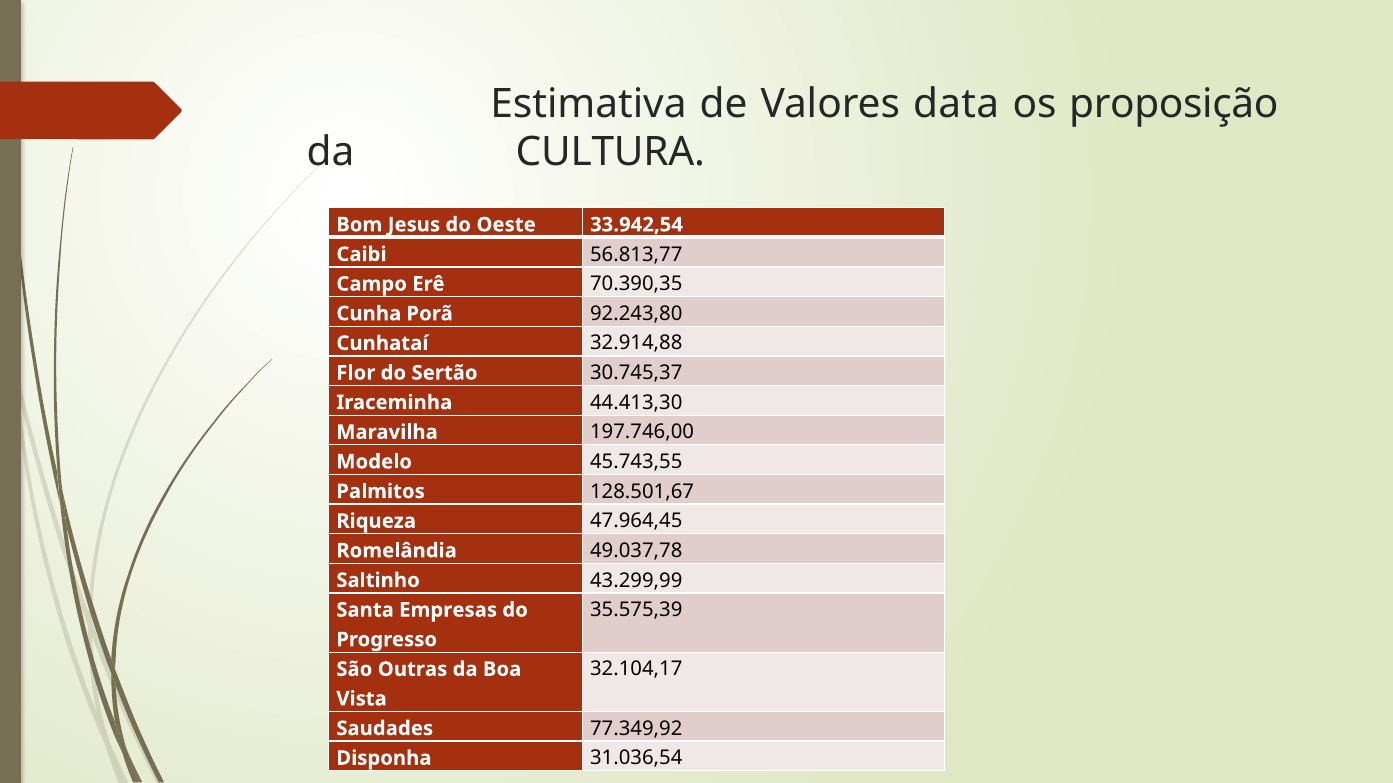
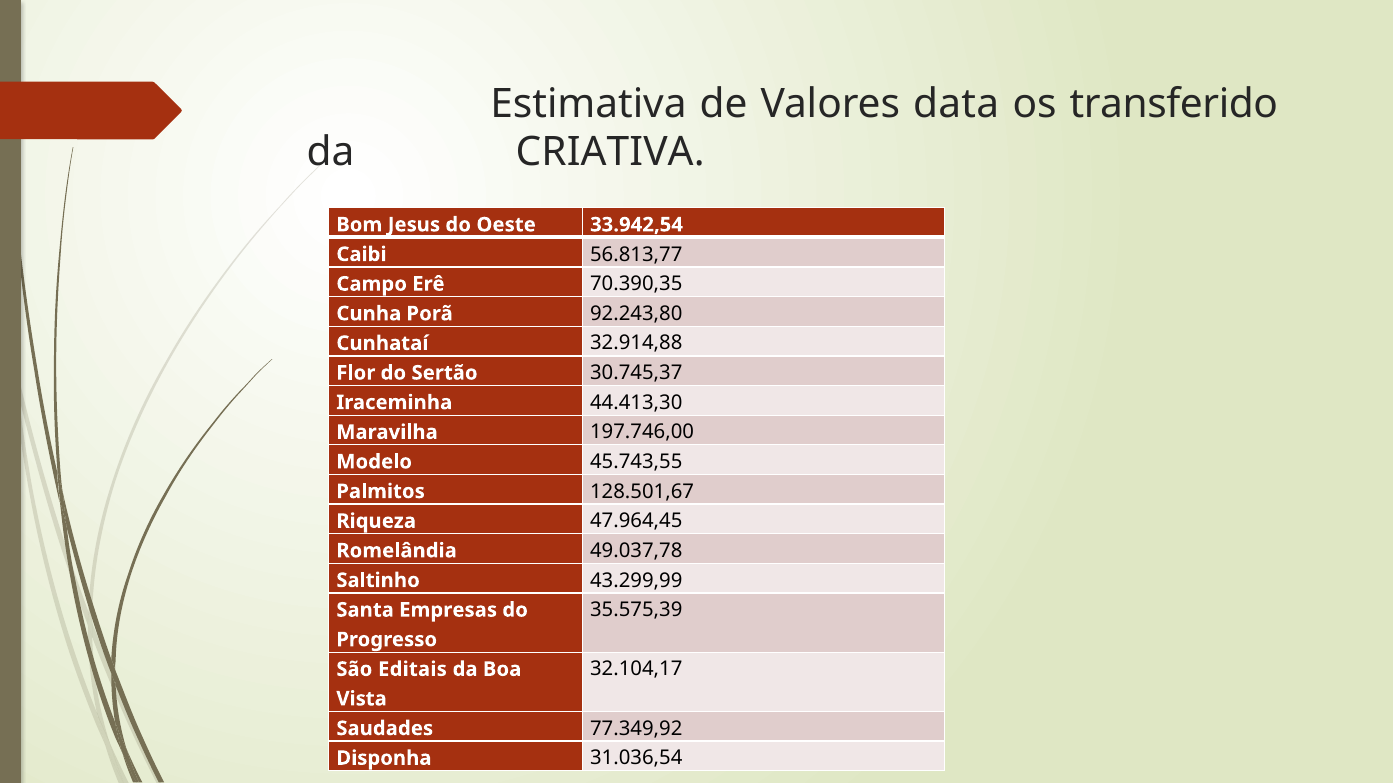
proposição: proposição -> transferido
CULTURA: CULTURA -> CRIATIVA
Outras: Outras -> Editais
